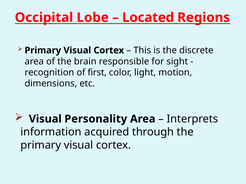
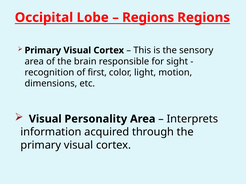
Located at (148, 18): Located -> Regions
discrete: discrete -> sensory
